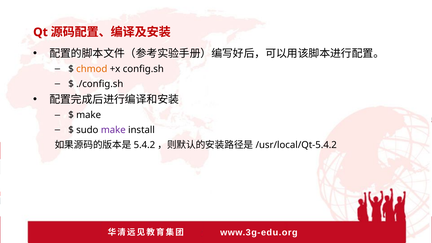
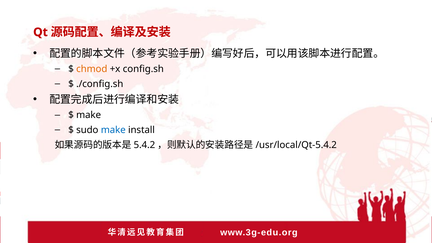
make at (113, 130) colour: purple -> blue
